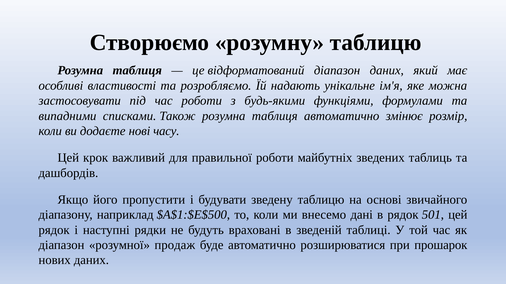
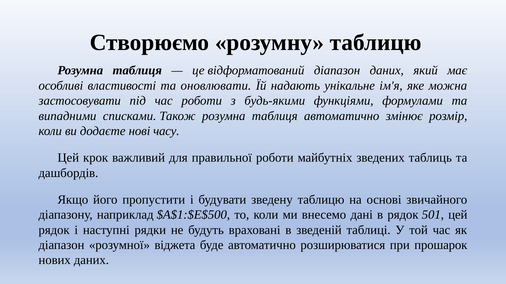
розробляємо: розробляємо -> оновлювати
продаж: продаж -> віджета
